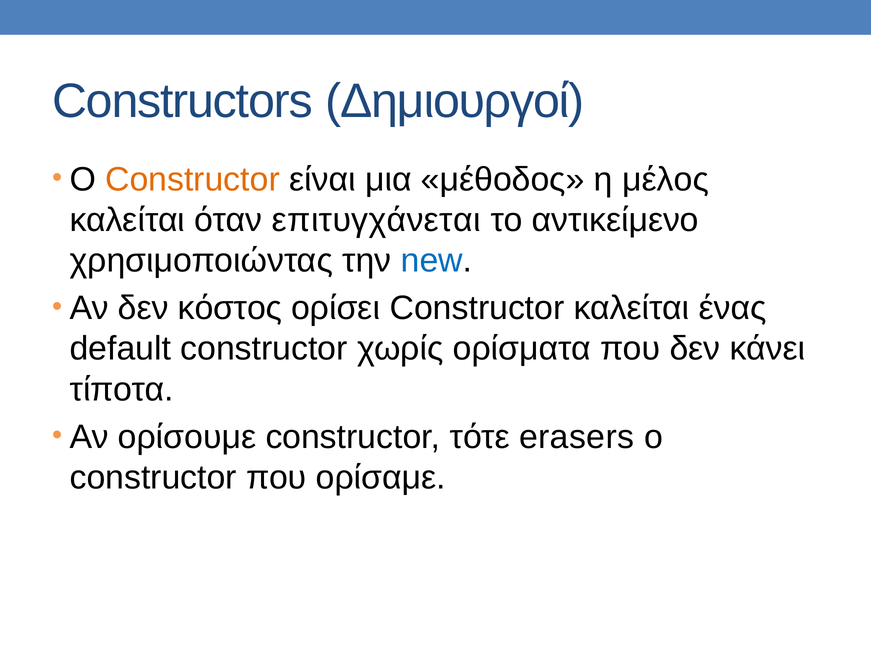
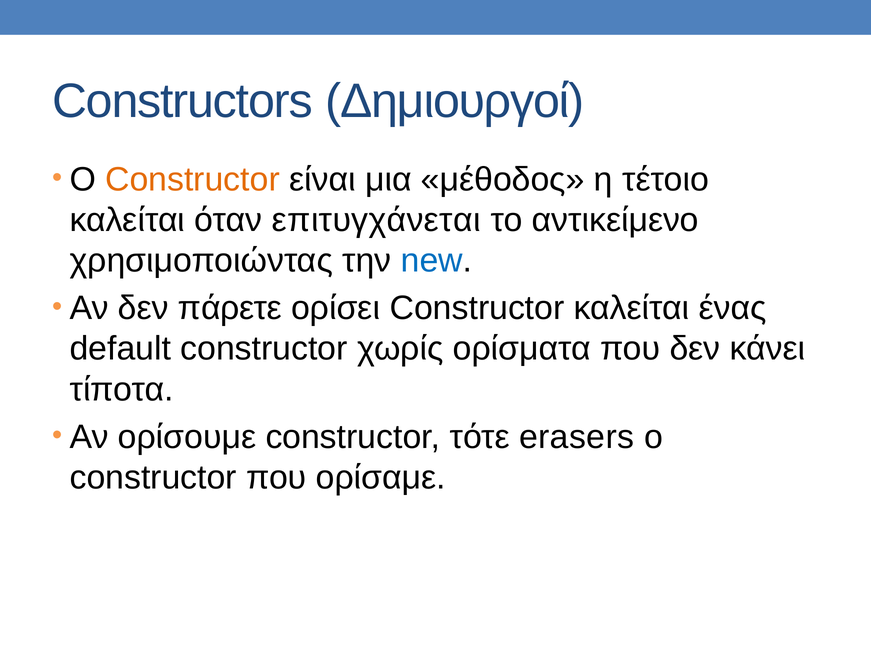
μέλος: μέλος -> τέτοιο
κόστος: κόστος -> πάρετε
